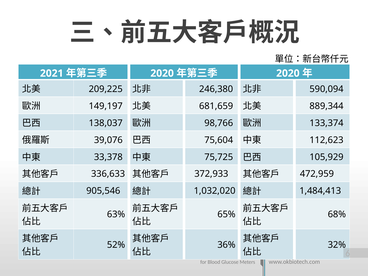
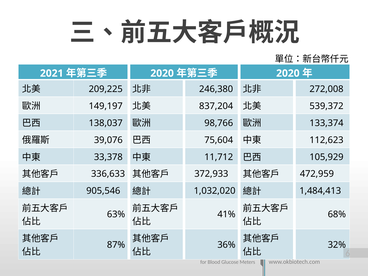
590,094: 590,094 -> 272,008
681,659: 681,659 -> 837,204
889,344: 889,344 -> 539,372
75,725: 75,725 -> 11,712
65%: 65% -> 41%
52%: 52% -> 87%
